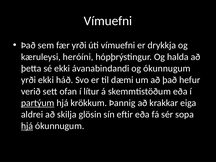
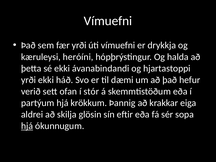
og ókunnugum: ókunnugum -> hjartastoppi
lítur: lítur -> stór
partýum underline: present -> none
